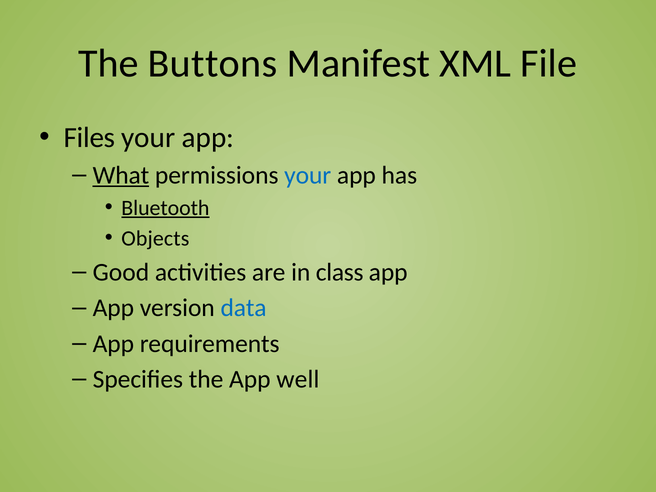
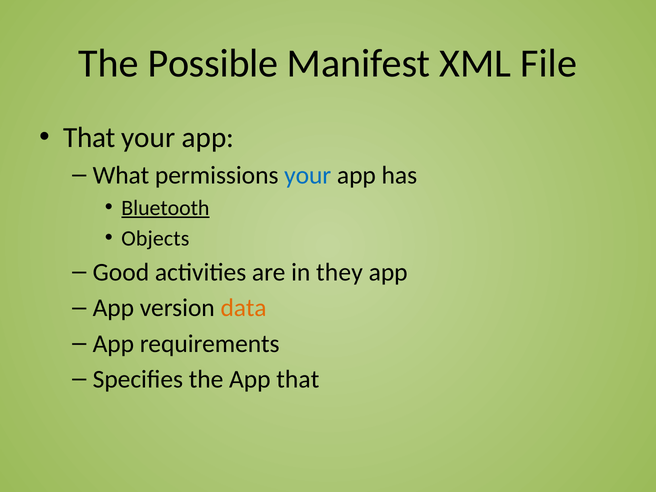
Buttons: Buttons -> Possible
Files at (90, 138): Files -> That
What underline: present -> none
class: class -> they
data colour: blue -> orange
App well: well -> that
